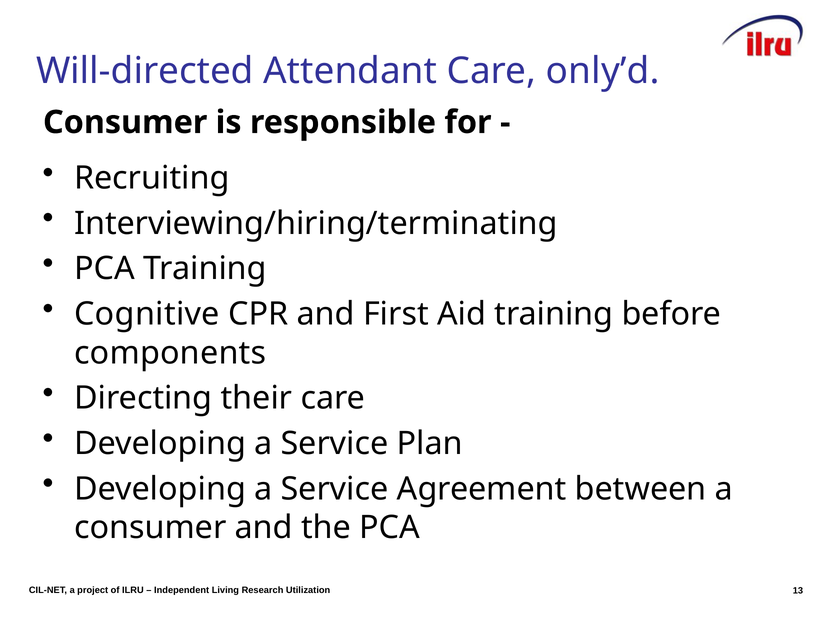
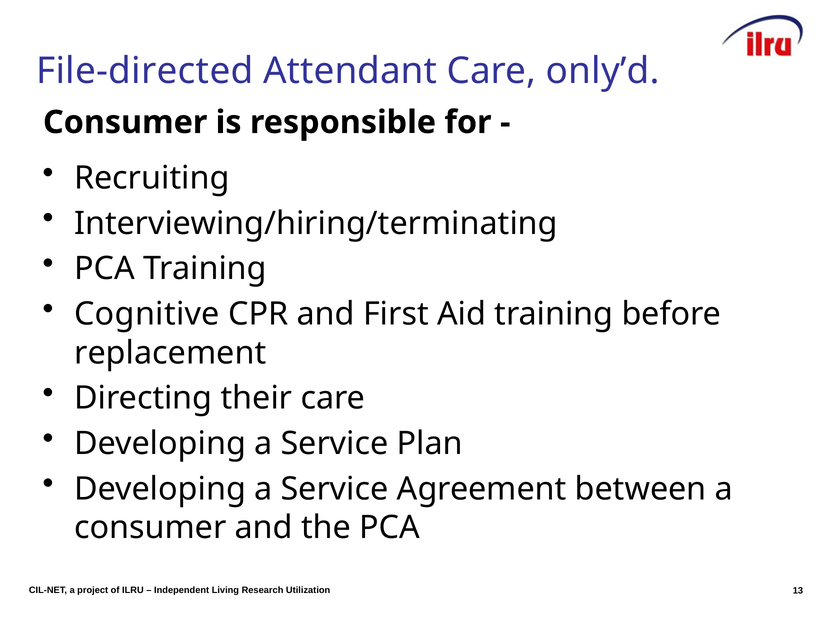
Will-directed: Will-directed -> File-directed
components: components -> replacement
